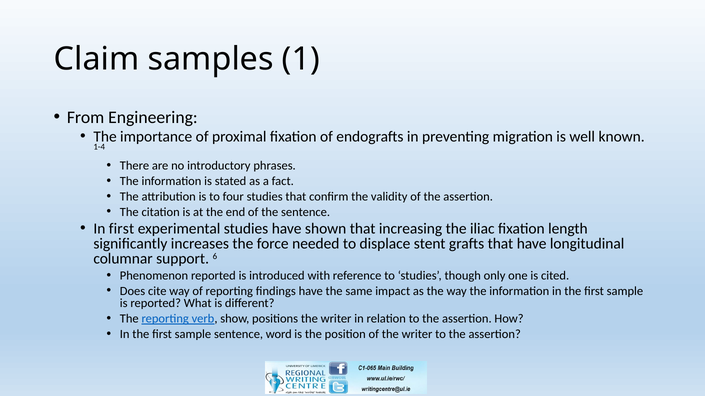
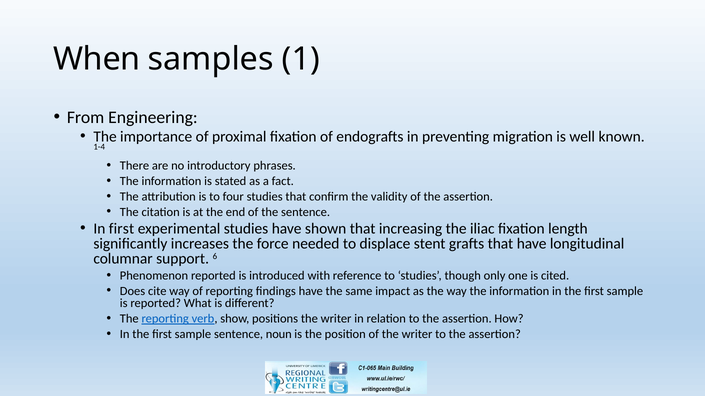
Claim: Claim -> When
word: word -> noun
